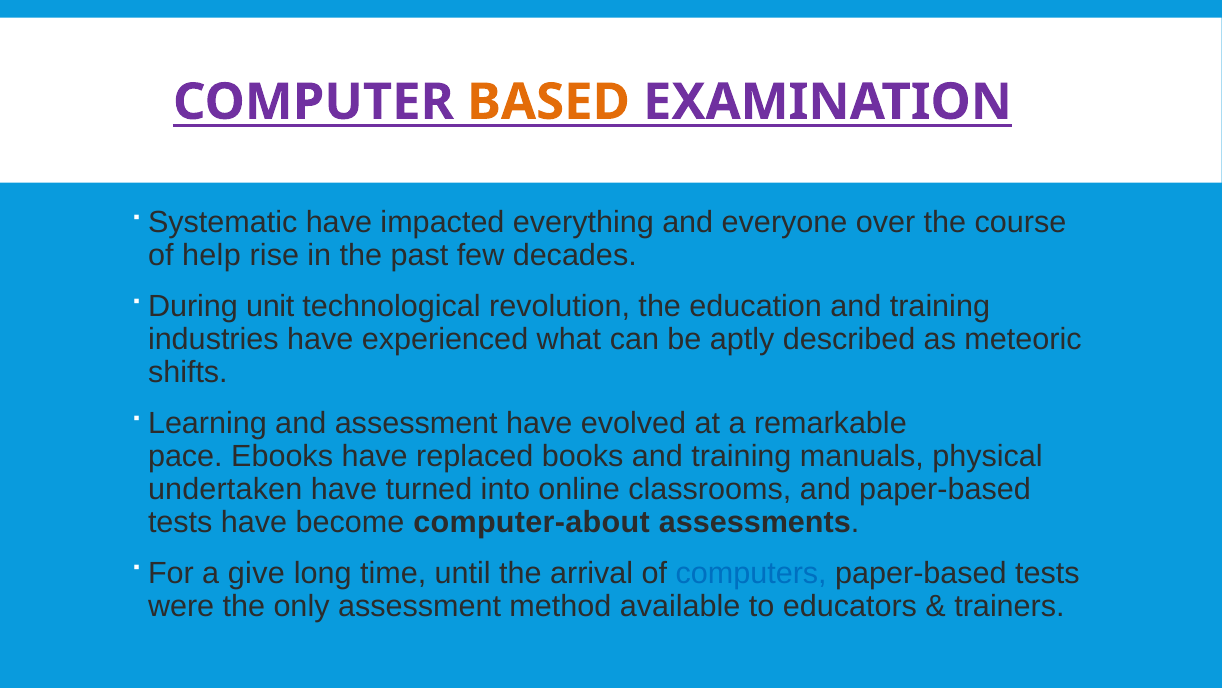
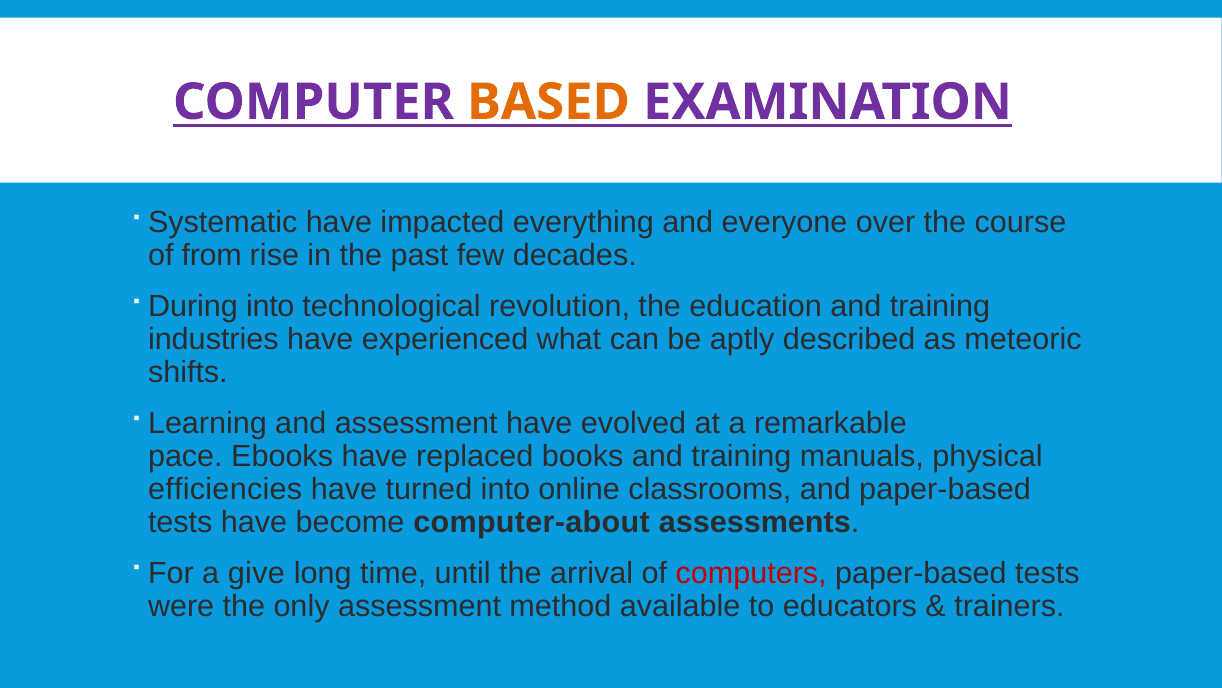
help: help -> from
During unit: unit -> into
undertaken: undertaken -> efficiencies
computers colour: blue -> red
